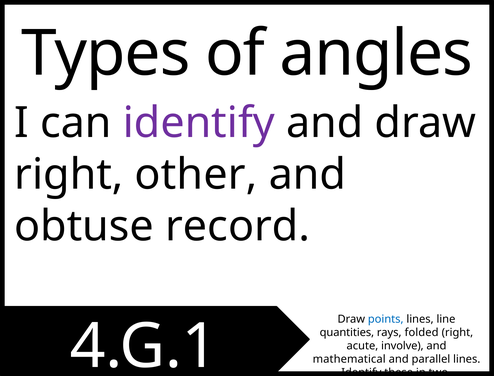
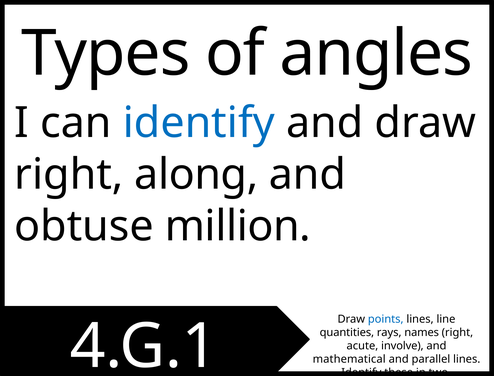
identify at (199, 123) colour: purple -> blue
other: other -> along
record: record -> million
folded: folded -> names
